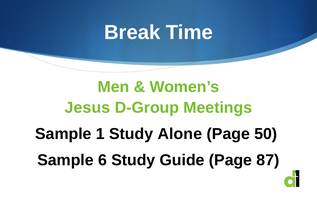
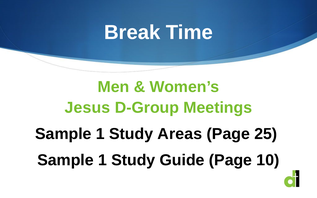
Alone: Alone -> Areas
50: 50 -> 25
6 at (102, 160): 6 -> 1
87: 87 -> 10
